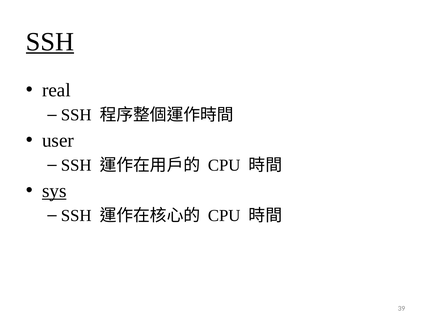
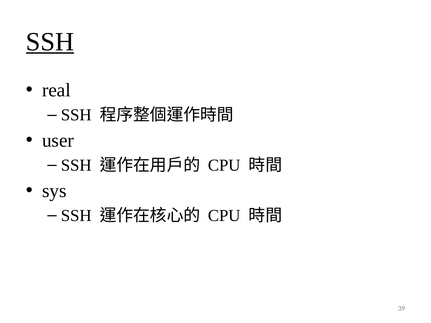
sys underline: present -> none
